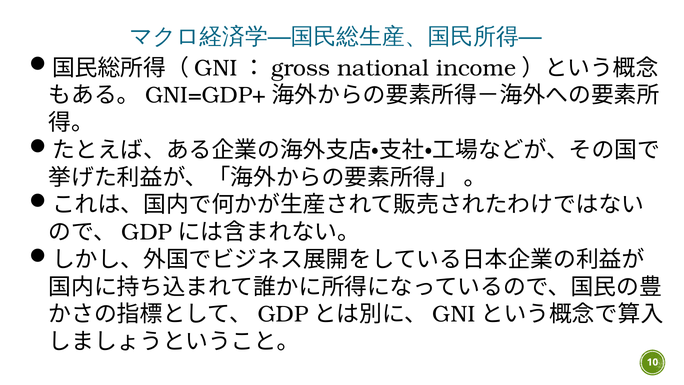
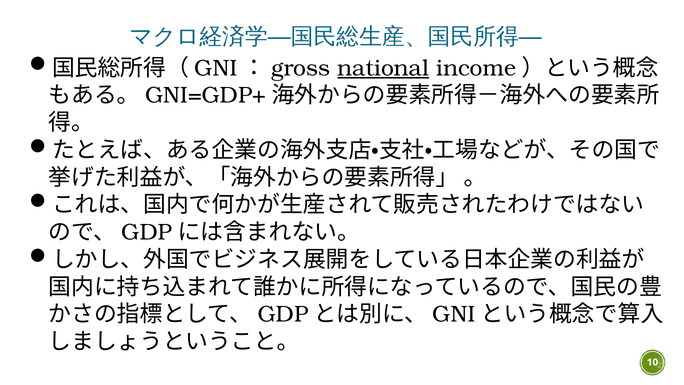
national underline: none -> present
